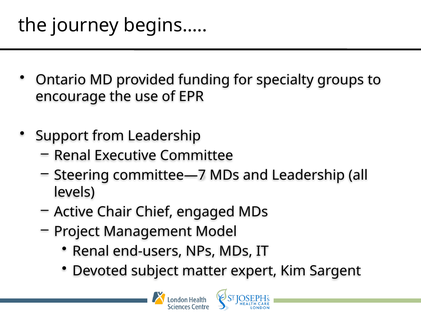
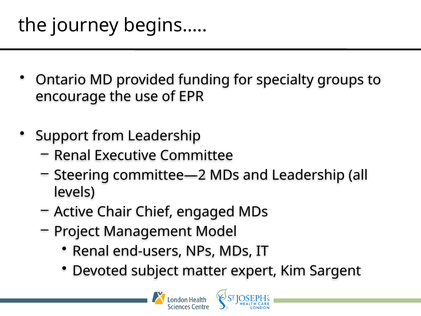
committee—7: committee—7 -> committee—2
